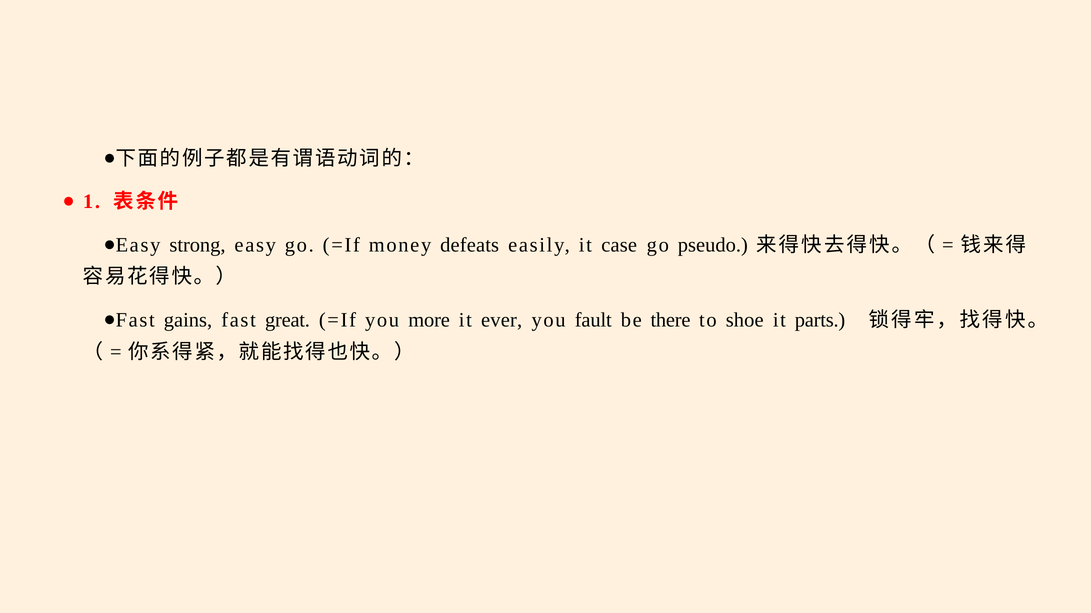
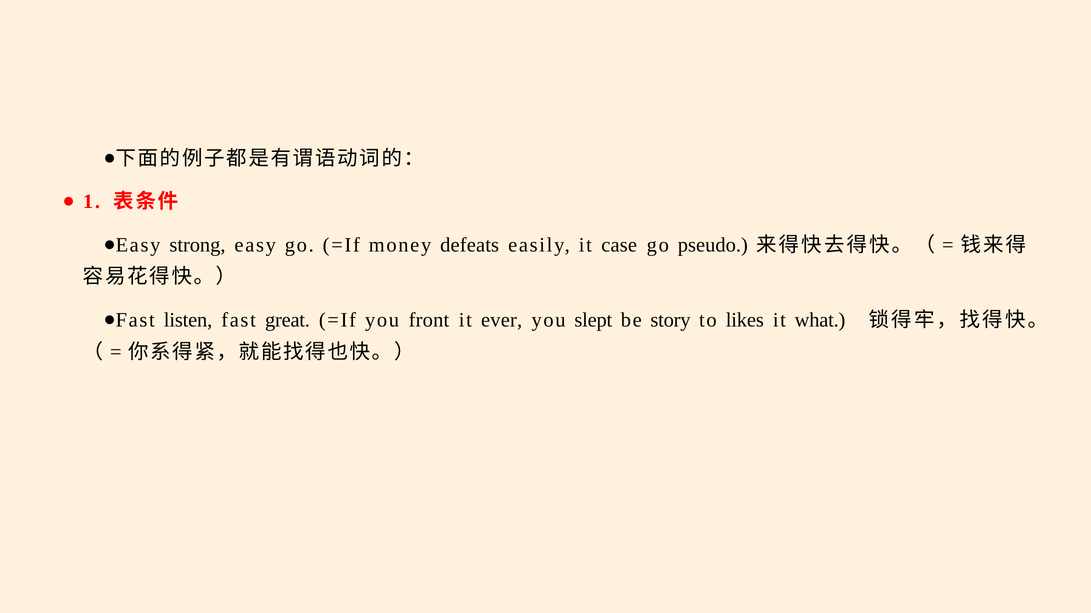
gains: gains -> listen
more: more -> front
fault: fault -> slept
there: there -> story
shoe: shoe -> likes
parts: parts -> what
